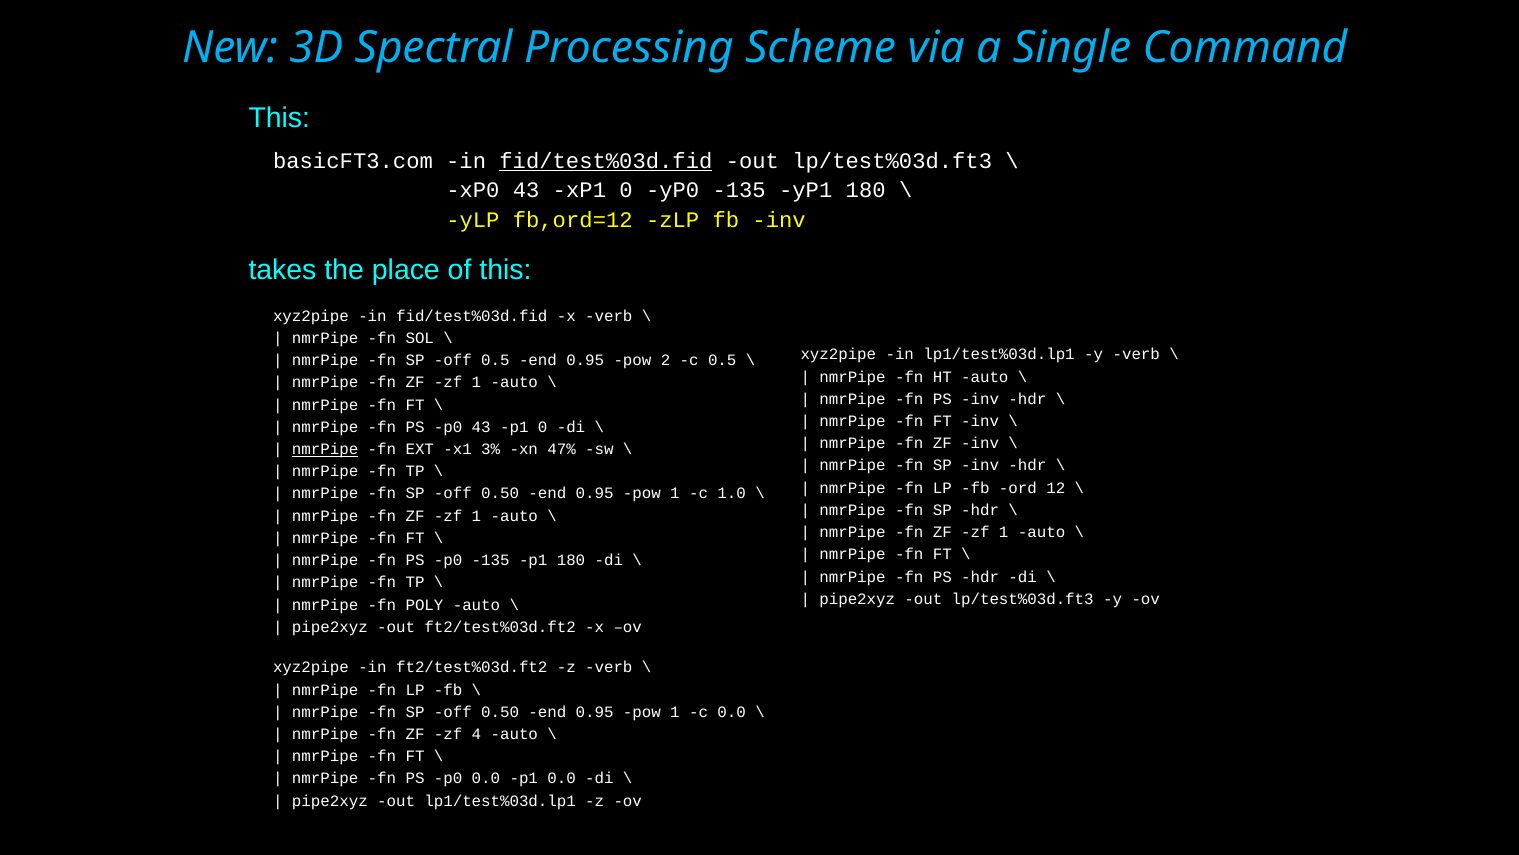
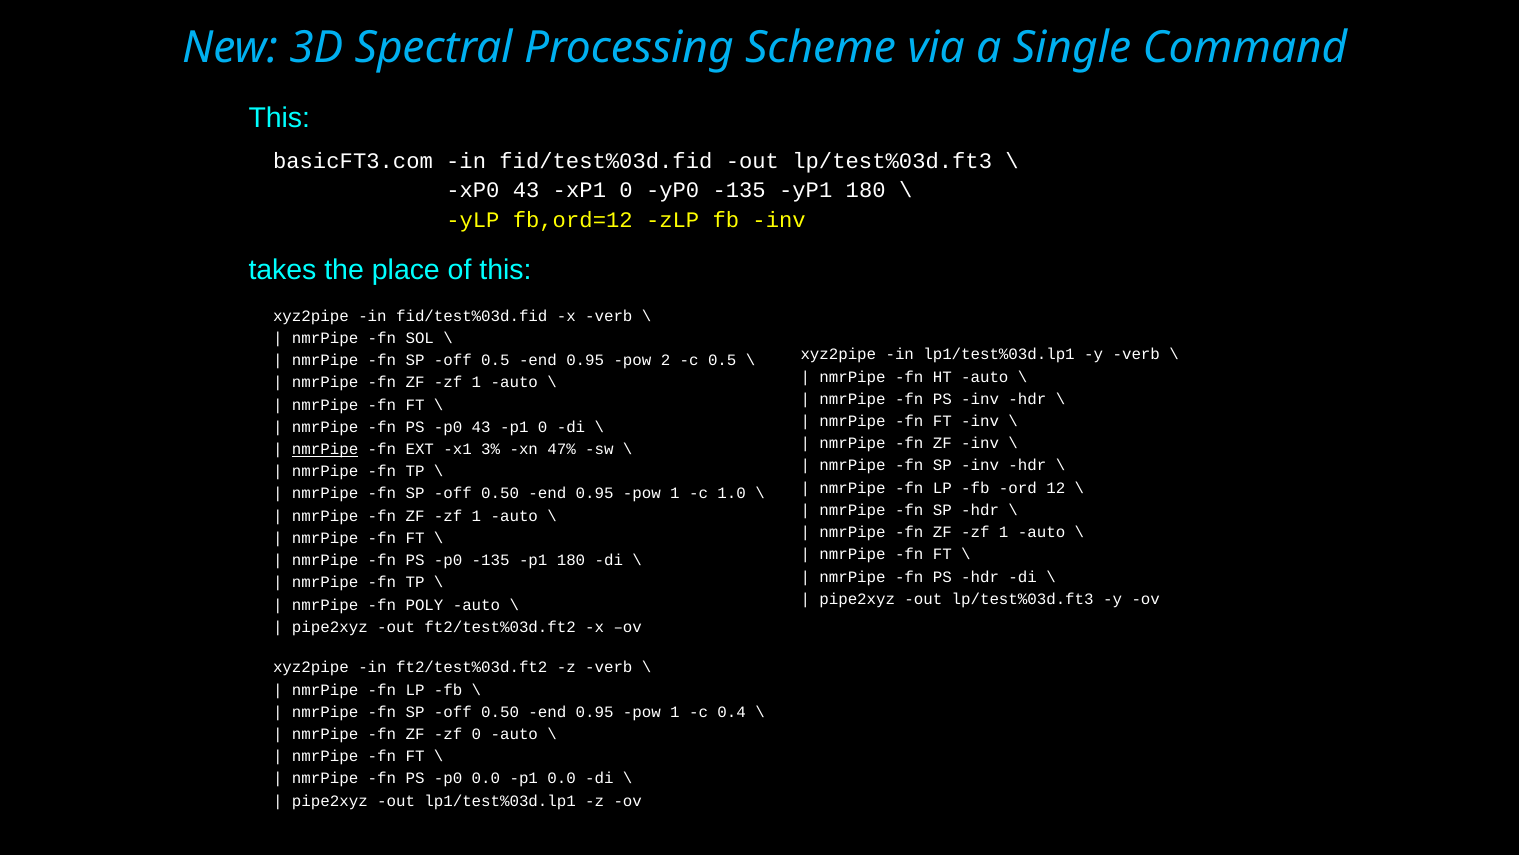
fid/test%03d.fid at (606, 161) underline: present -> none
c 0.0: 0.0 -> 0.4
zf 4: 4 -> 0
